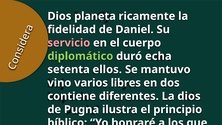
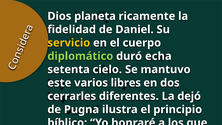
servicio colour: pink -> yellow
ellos: ellos -> cielo
vino: vino -> este
contiene: contiene -> cerrarles
La dios: dios -> dejó
